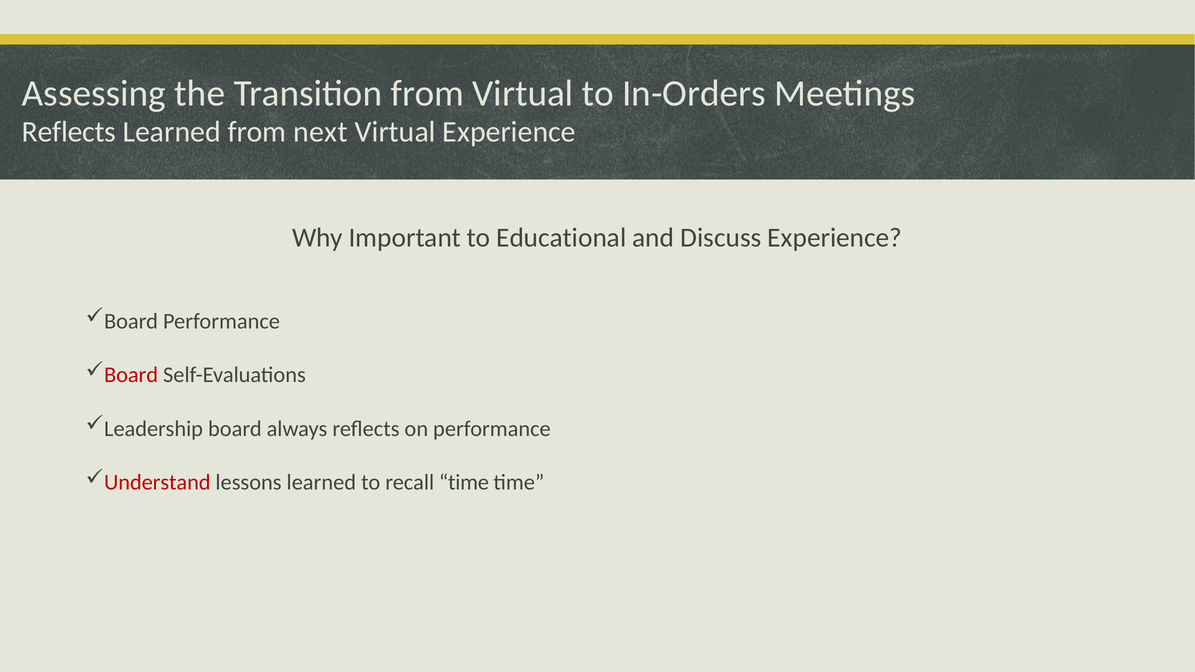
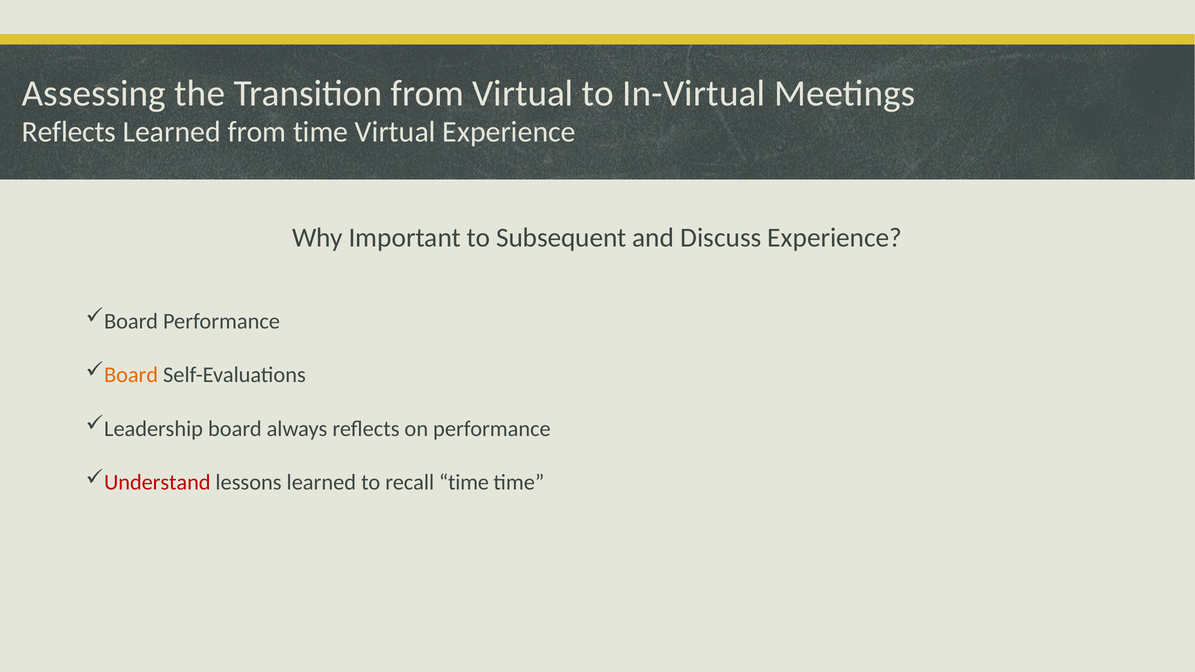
In-Orders: In-Orders -> In-Virtual
from next: next -> time
Educational: Educational -> Subsequent
Board at (131, 375) colour: red -> orange
